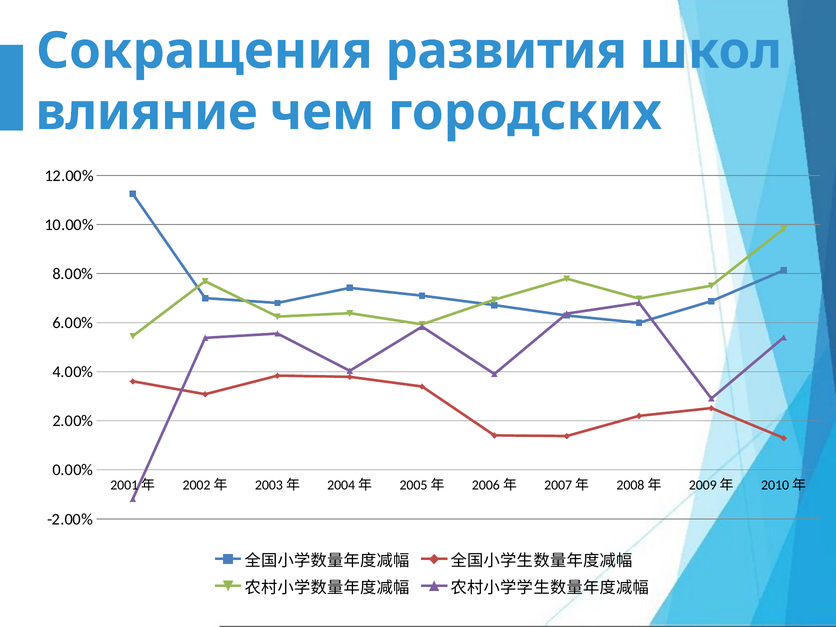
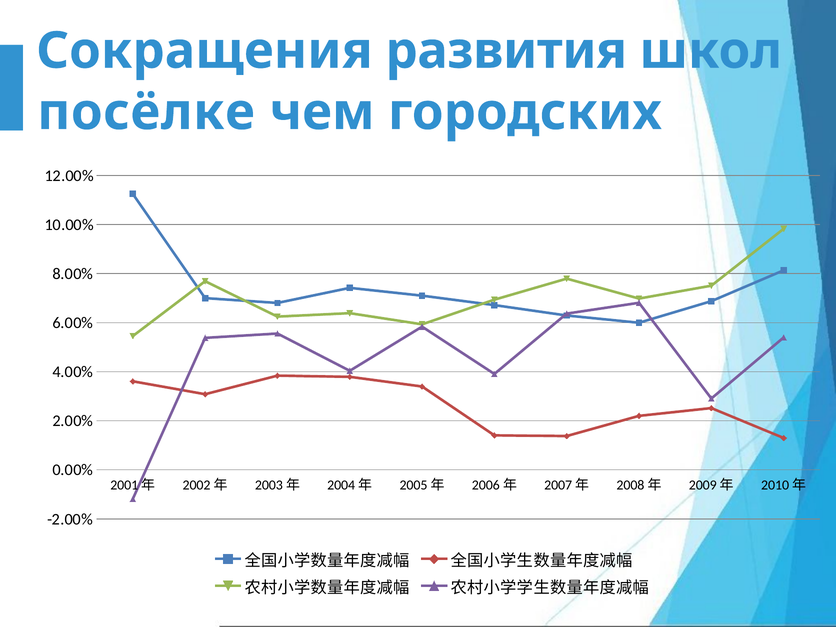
влияние: влияние -> посёлке
